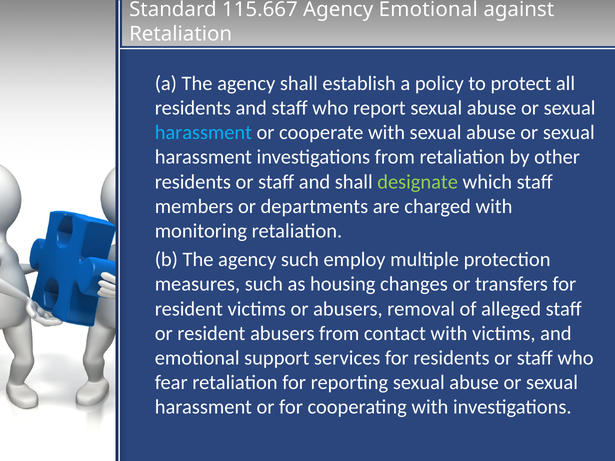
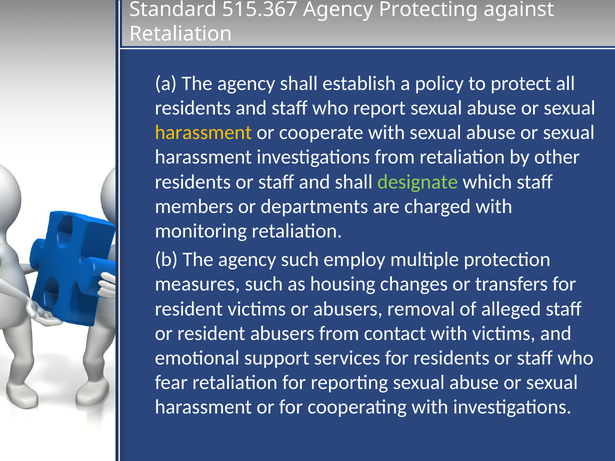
115.667: 115.667 -> 515.367
Agency Emotional: Emotional -> Protecting
harassment at (203, 133) colour: light blue -> yellow
